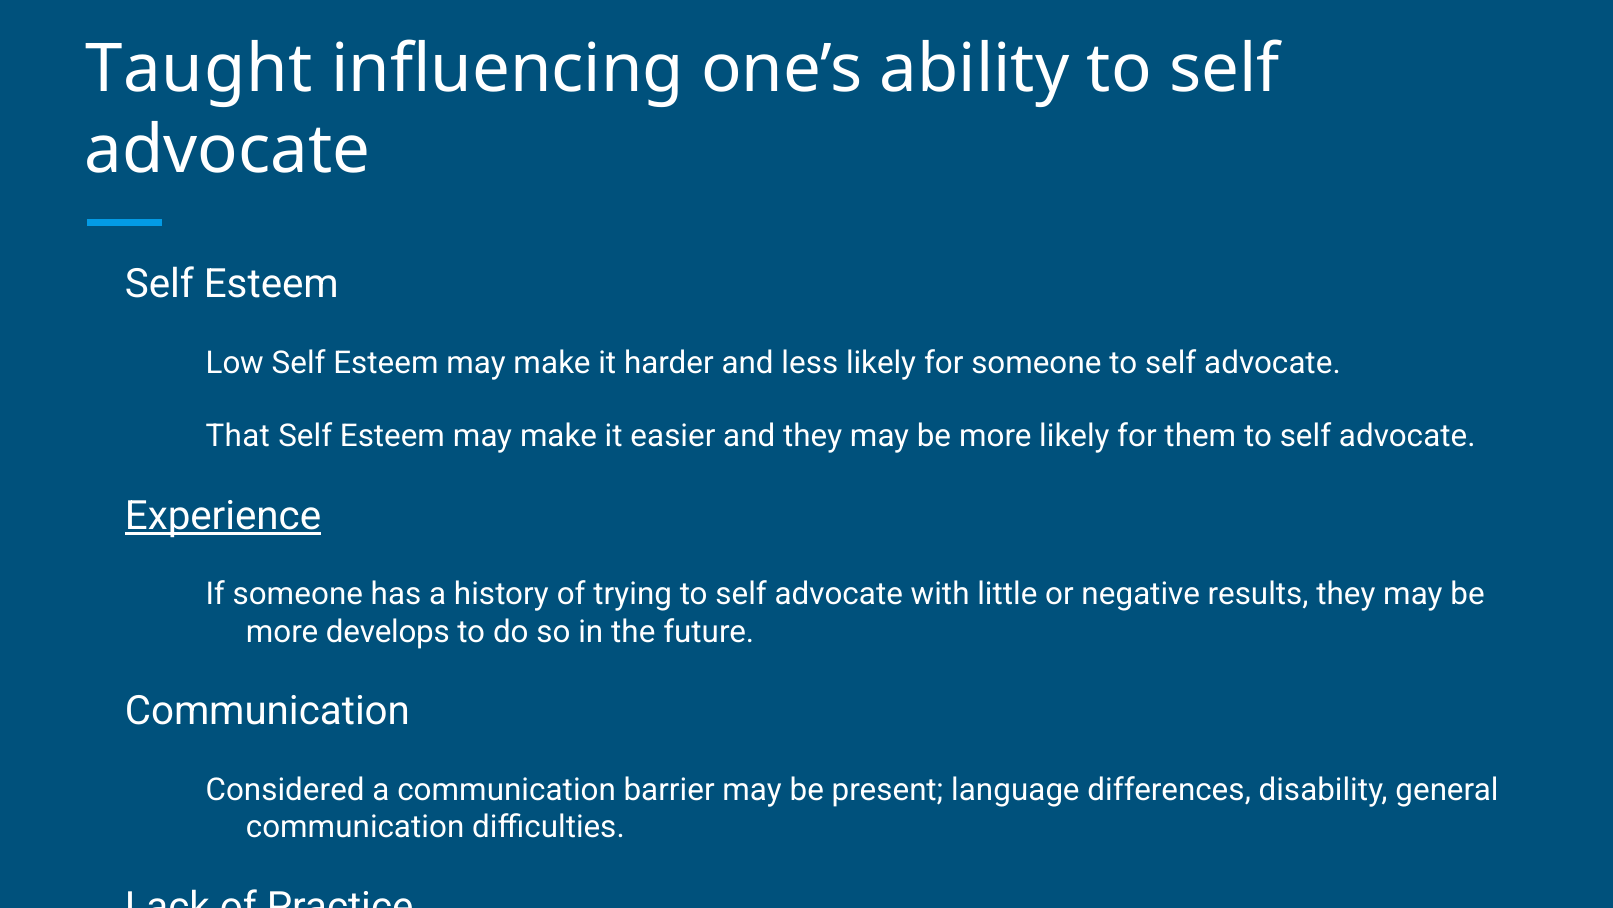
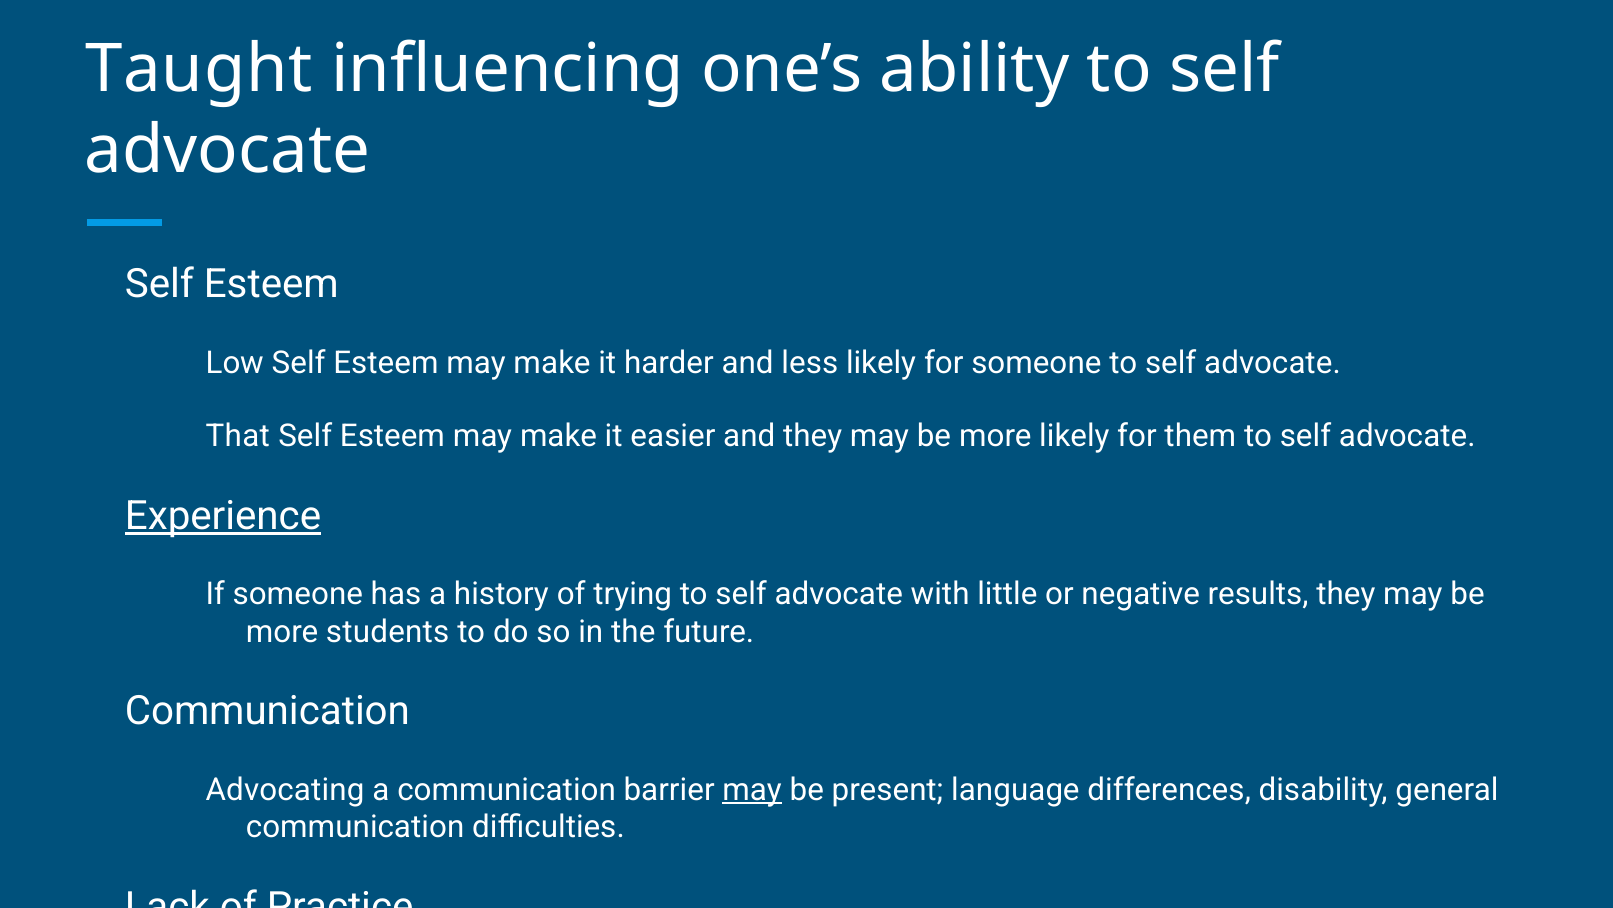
develops: develops -> students
Considered at (285, 789): Considered -> Advocating
may at (752, 789) underline: none -> present
